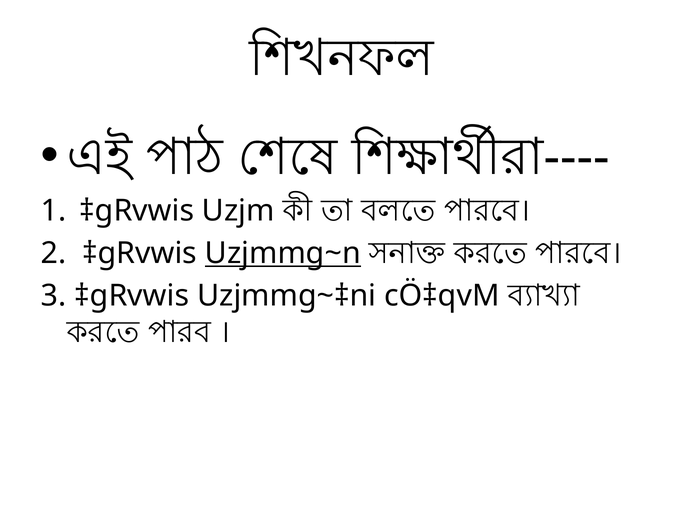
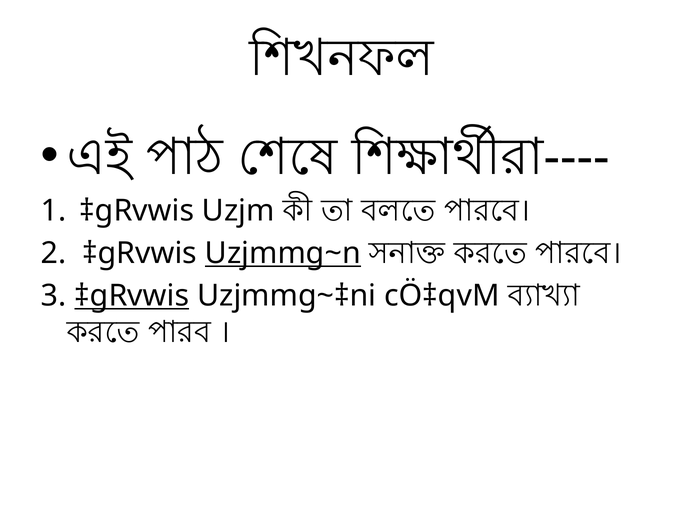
‡gRvwis at (132, 296) underline: none -> present
